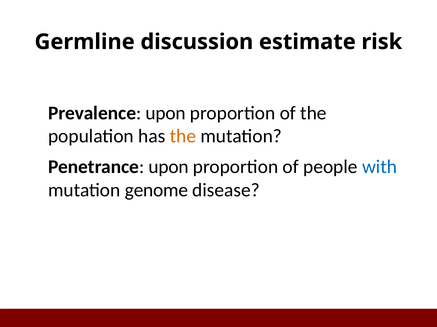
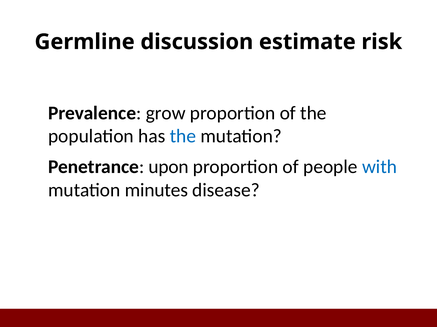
Prevalence upon: upon -> grow
the at (183, 137) colour: orange -> blue
genome: genome -> minutes
